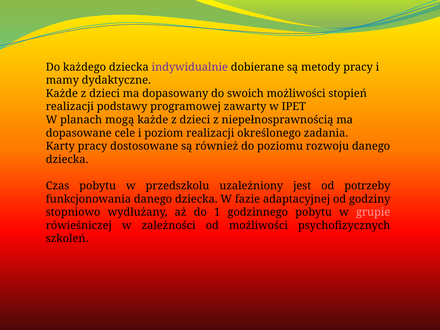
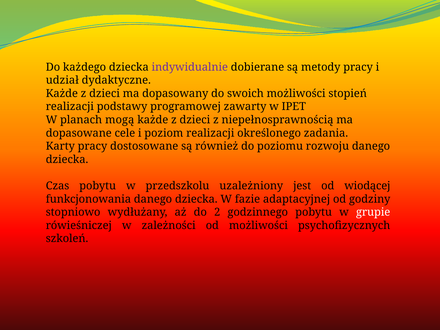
mamy: mamy -> udział
potrzeby: potrzeby -> wiodącej
1: 1 -> 2
grupie colour: pink -> white
